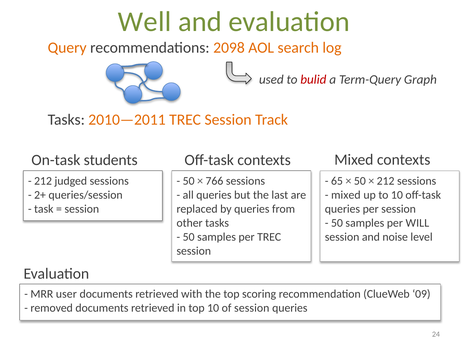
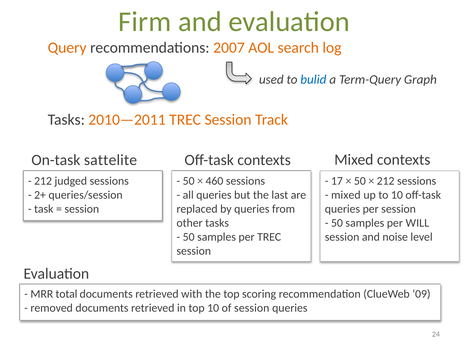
Well: Well -> Firm
2098: 2098 -> 2007
bulid colour: red -> blue
students: students -> sattelite
766: 766 -> 460
65: 65 -> 17
user: user -> total
